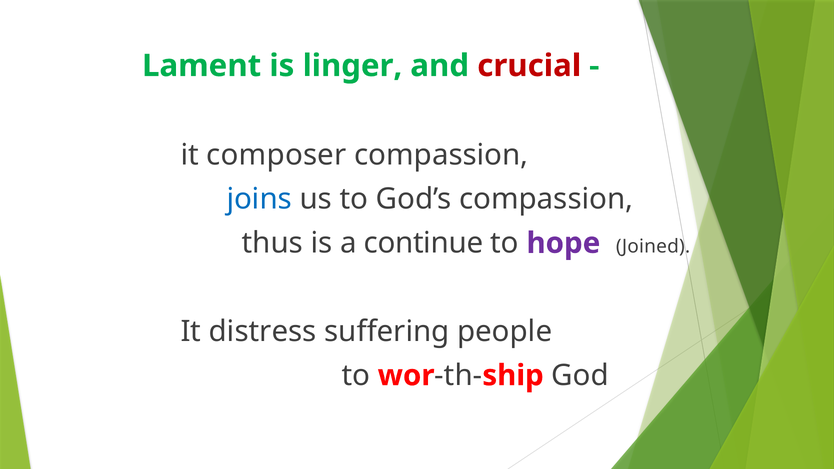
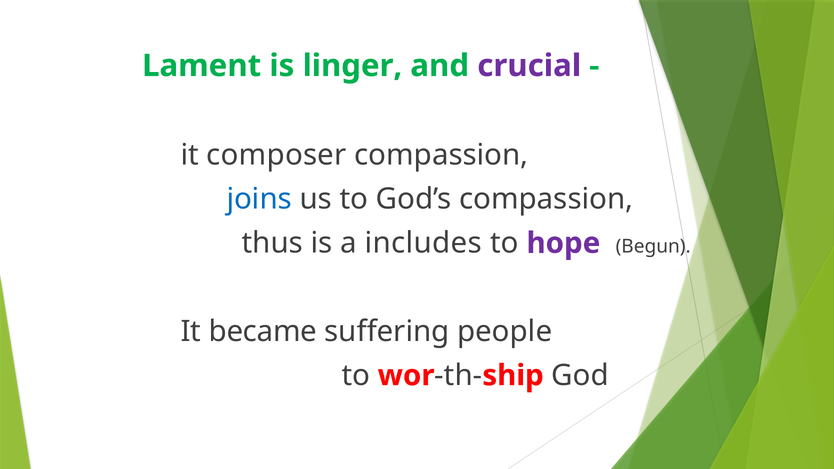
crucial colour: red -> purple
continue: continue -> includes
Joined: Joined -> Begun
distress: distress -> became
